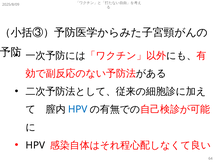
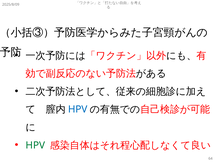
HPV at (35, 145) colour: black -> green
